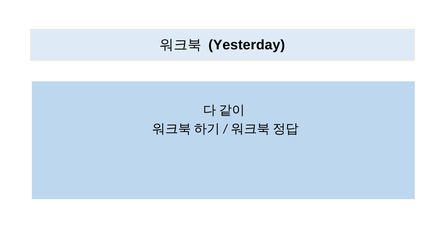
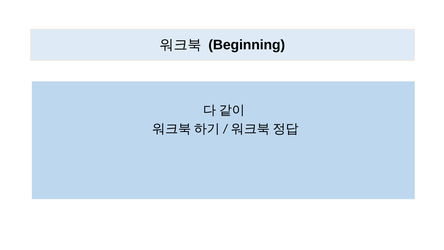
Yesterday: Yesterday -> Beginning
